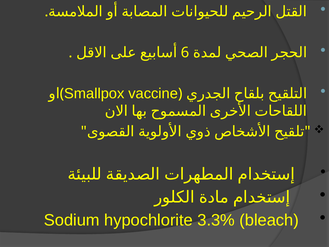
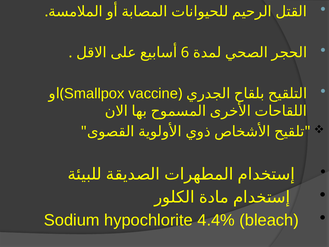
3.3%: 3.3% -> 4.4%
